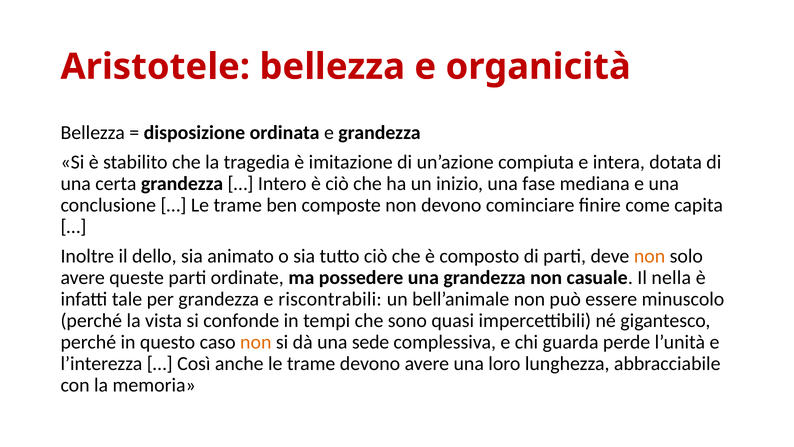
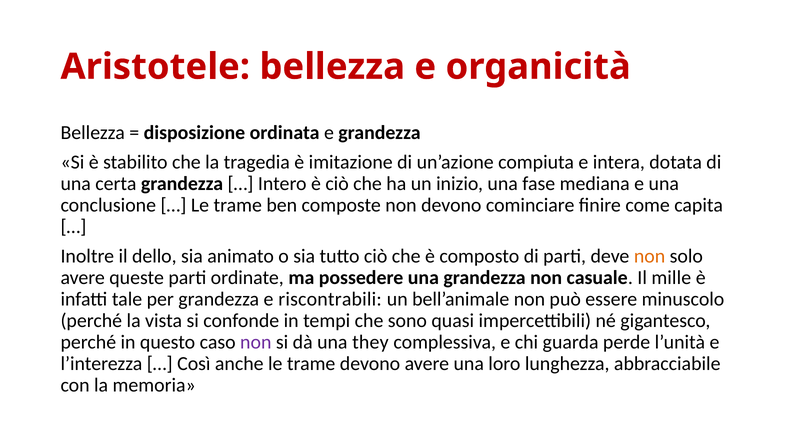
nella: nella -> mille
non at (256, 342) colour: orange -> purple
sede: sede -> they
